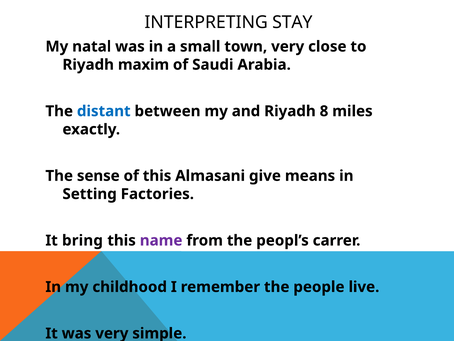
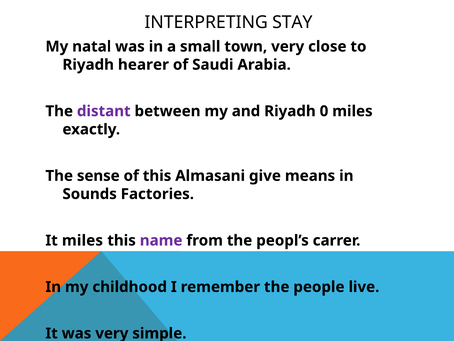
maxim: maxim -> hearer
distant colour: blue -> purple
8: 8 -> 0
Setting: Setting -> Sounds
It bring: bring -> miles
